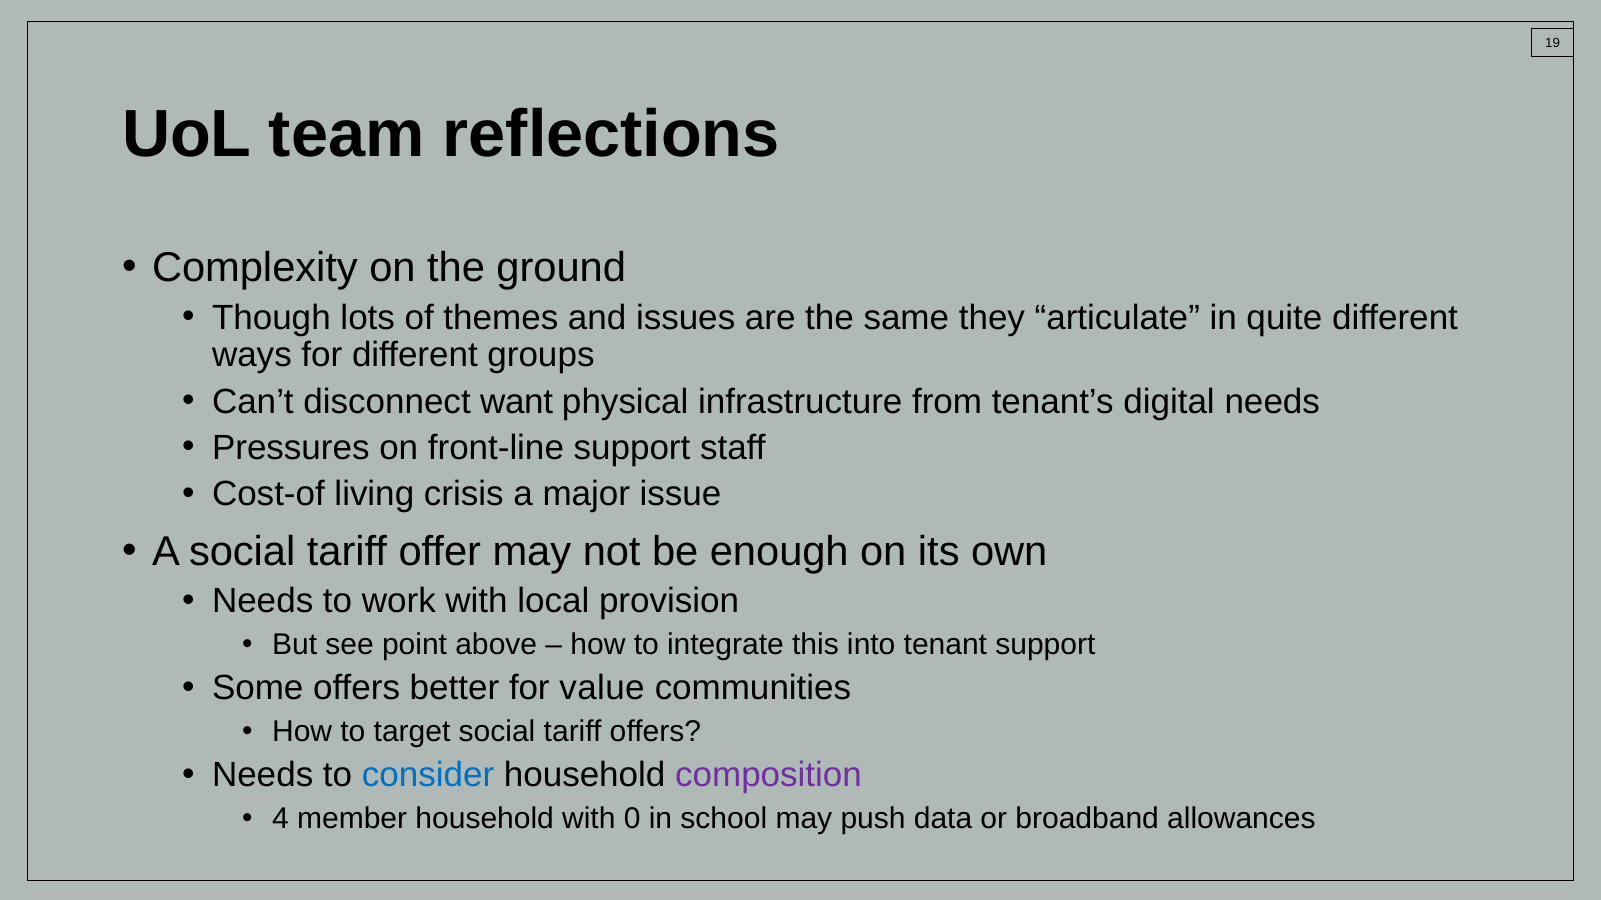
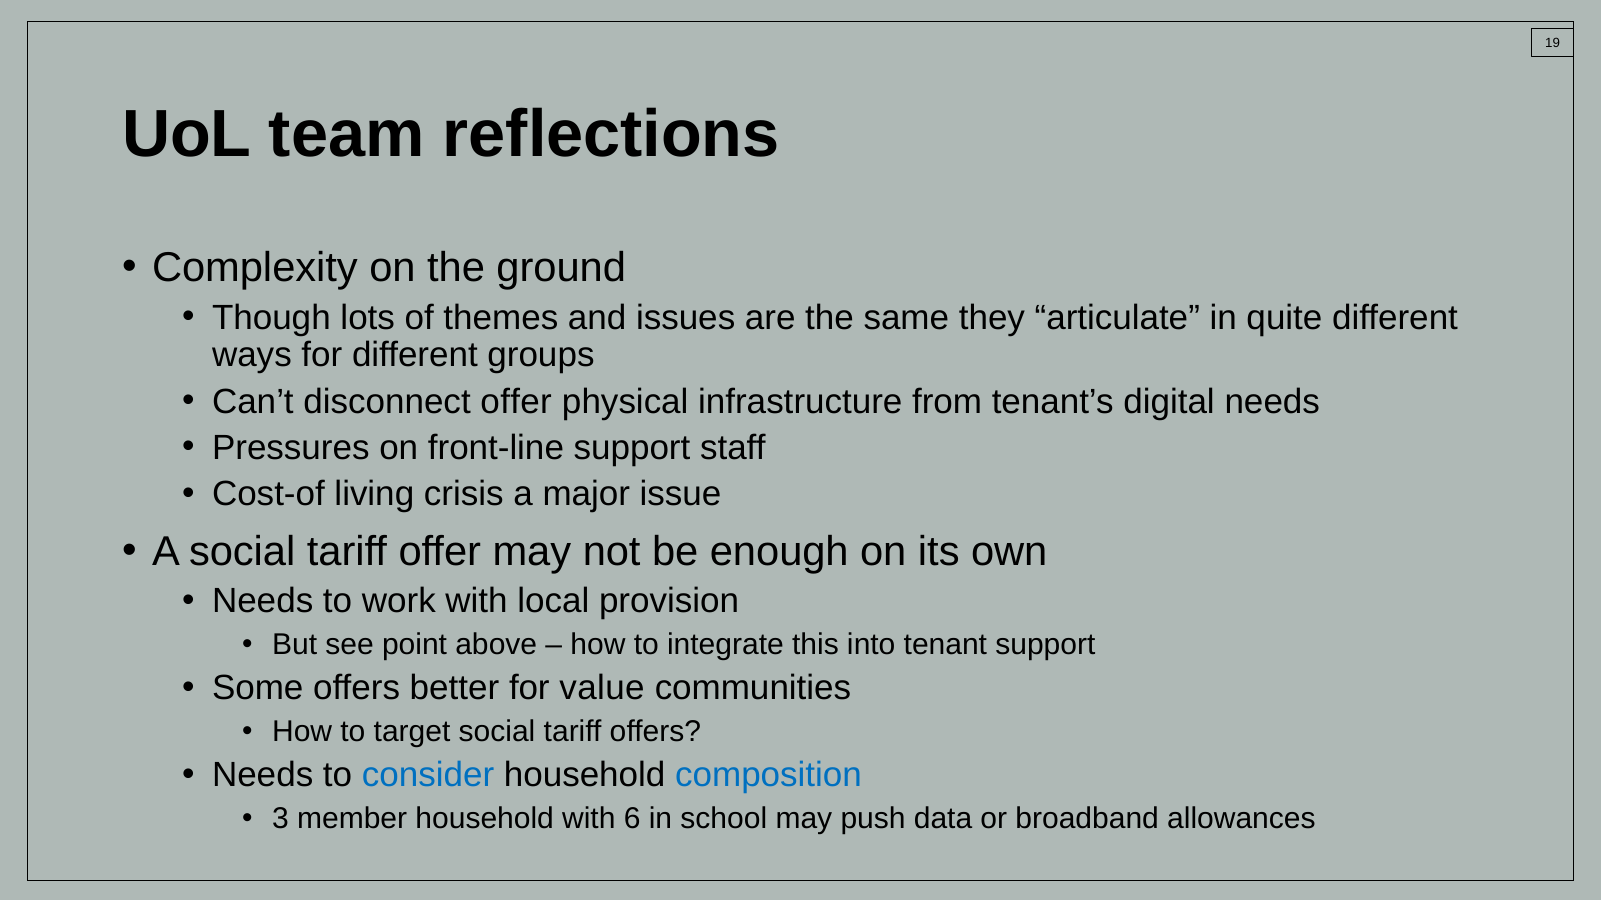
disconnect want: want -> offer
composition colour: purple -> blue
4: 4 -> 3
0: 0 -> 6
